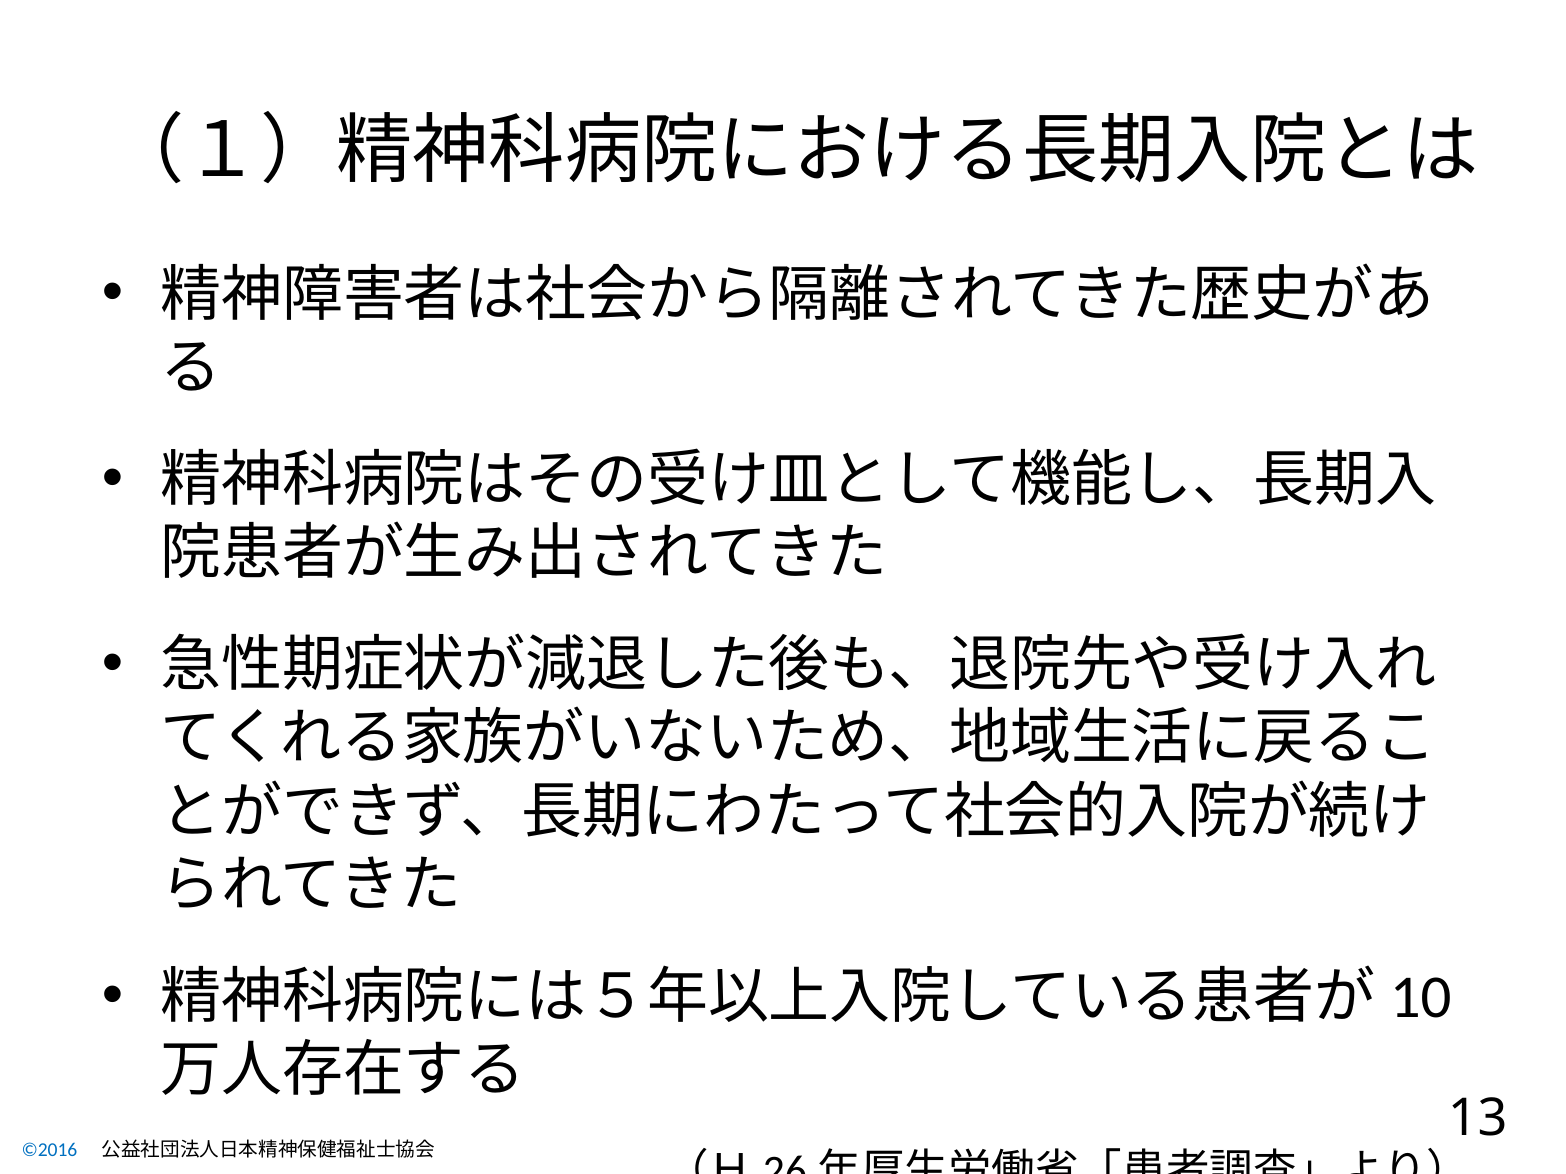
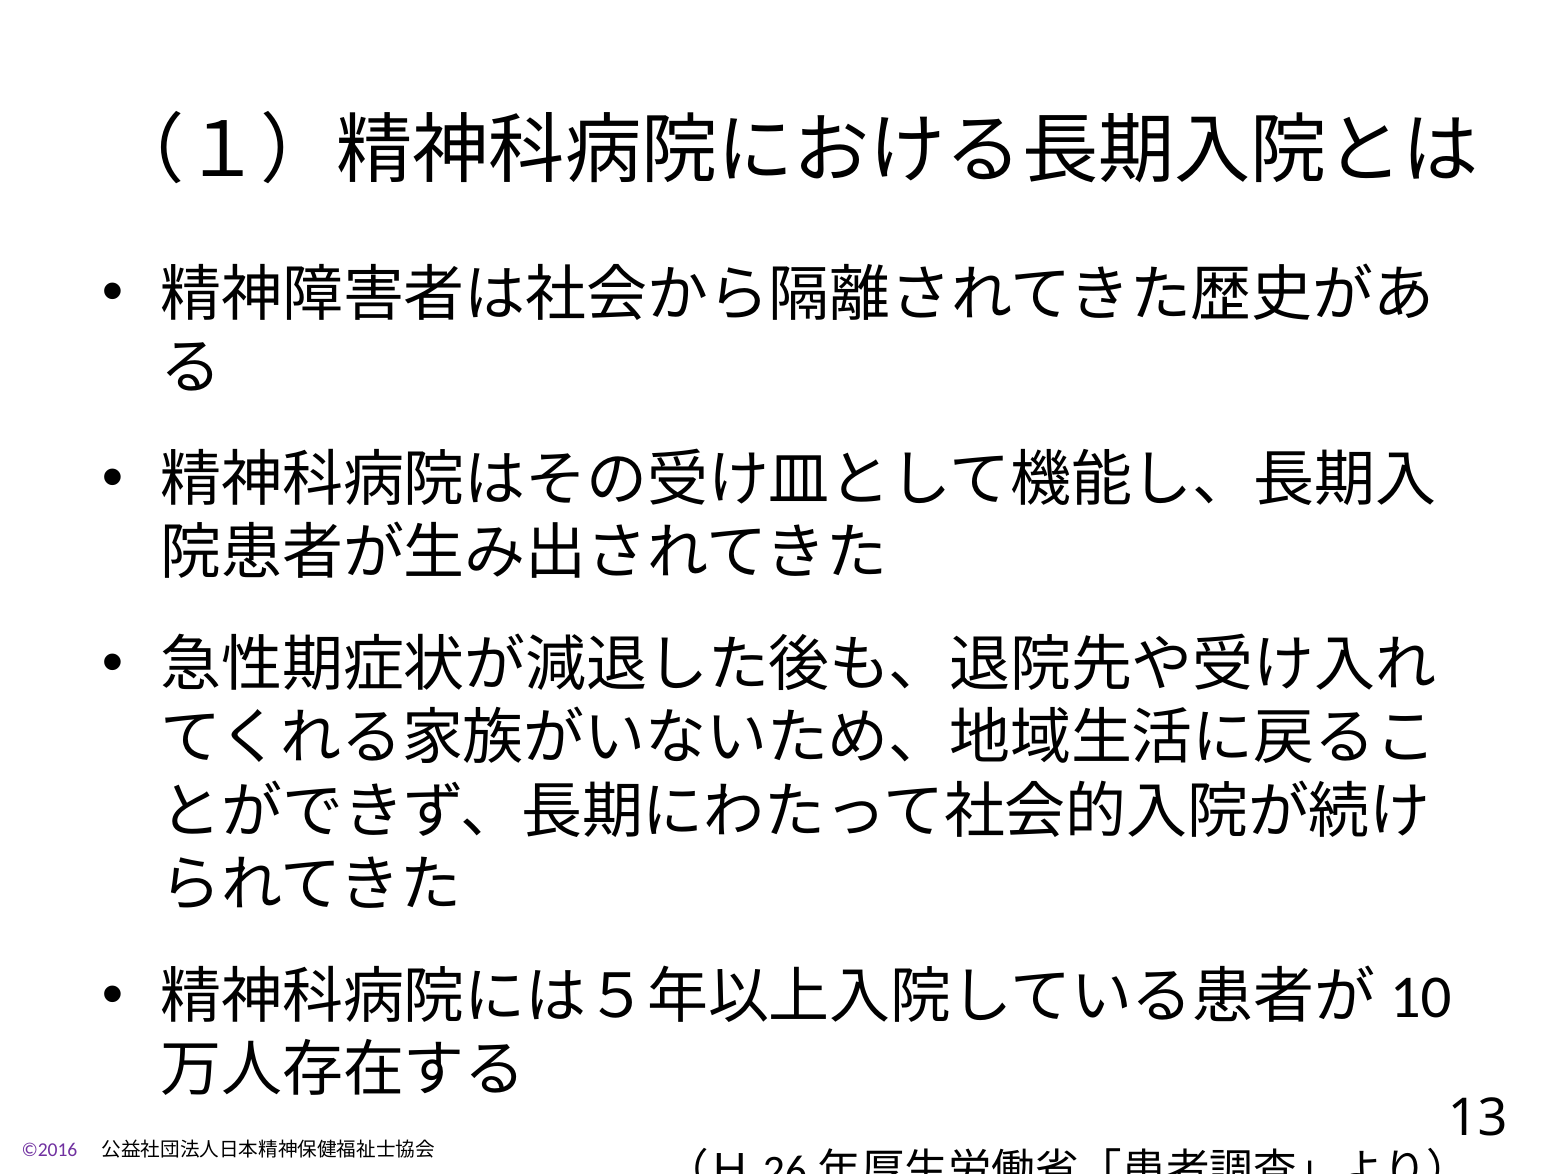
©2016 colour: blue -> purple
